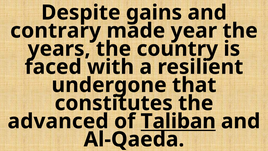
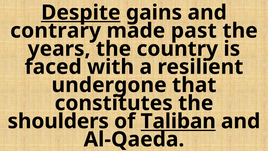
Despite underline: none -> present
year: year -> past
advanced: advanced -> shoulders
